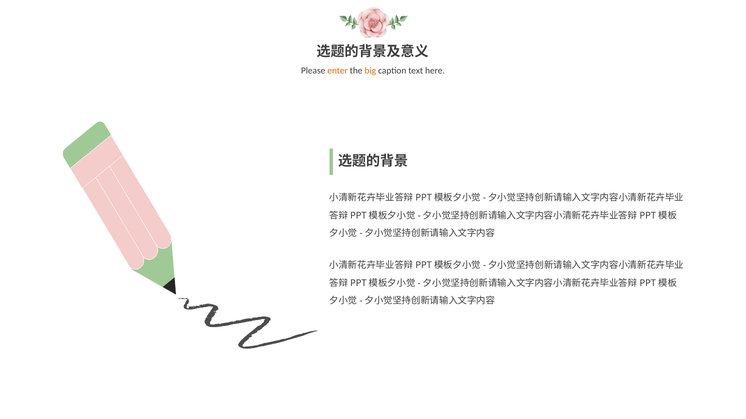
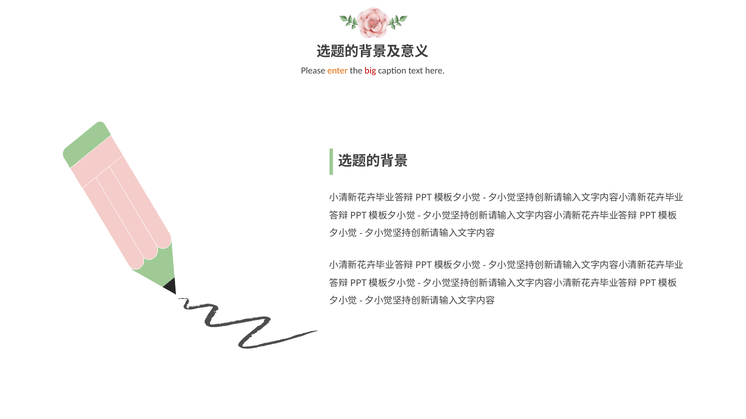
big colour: orange -> red
